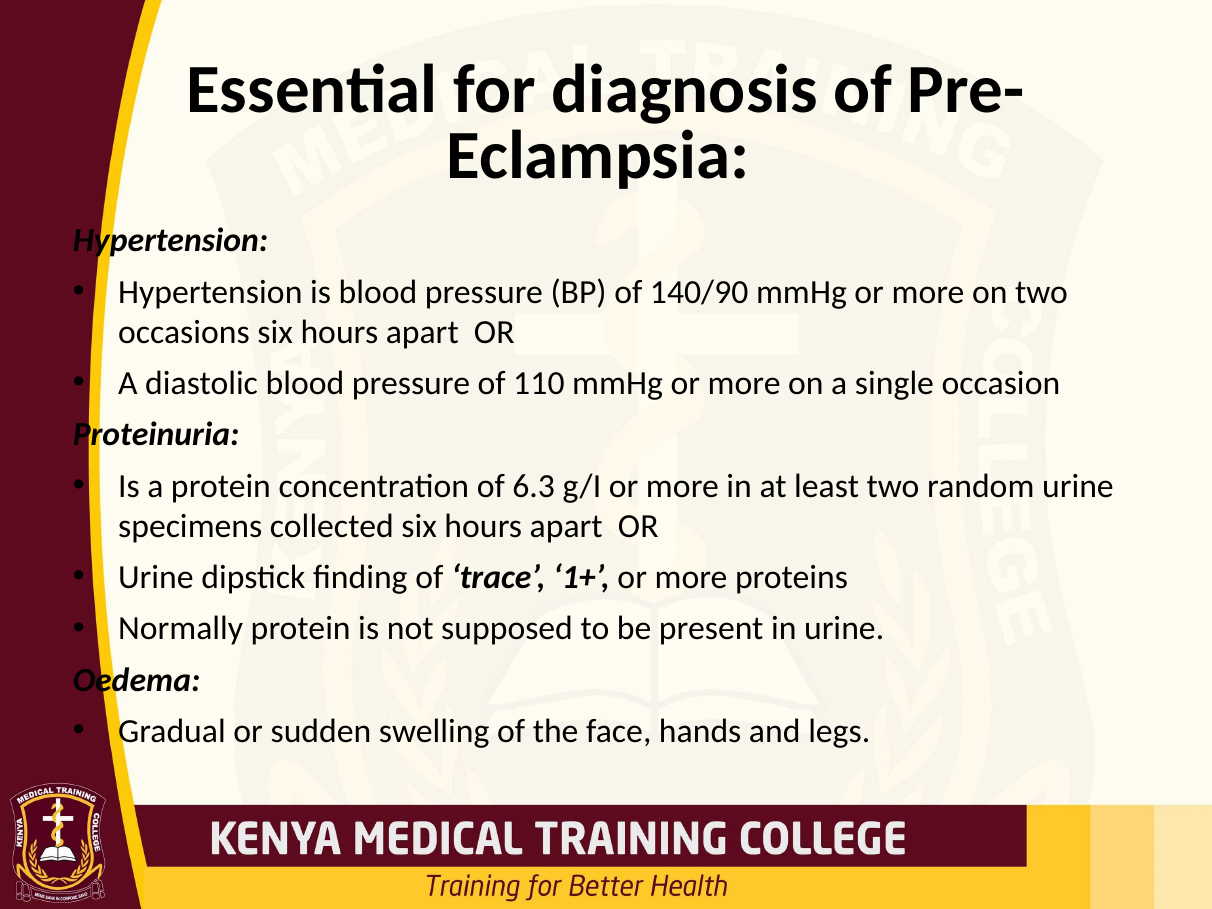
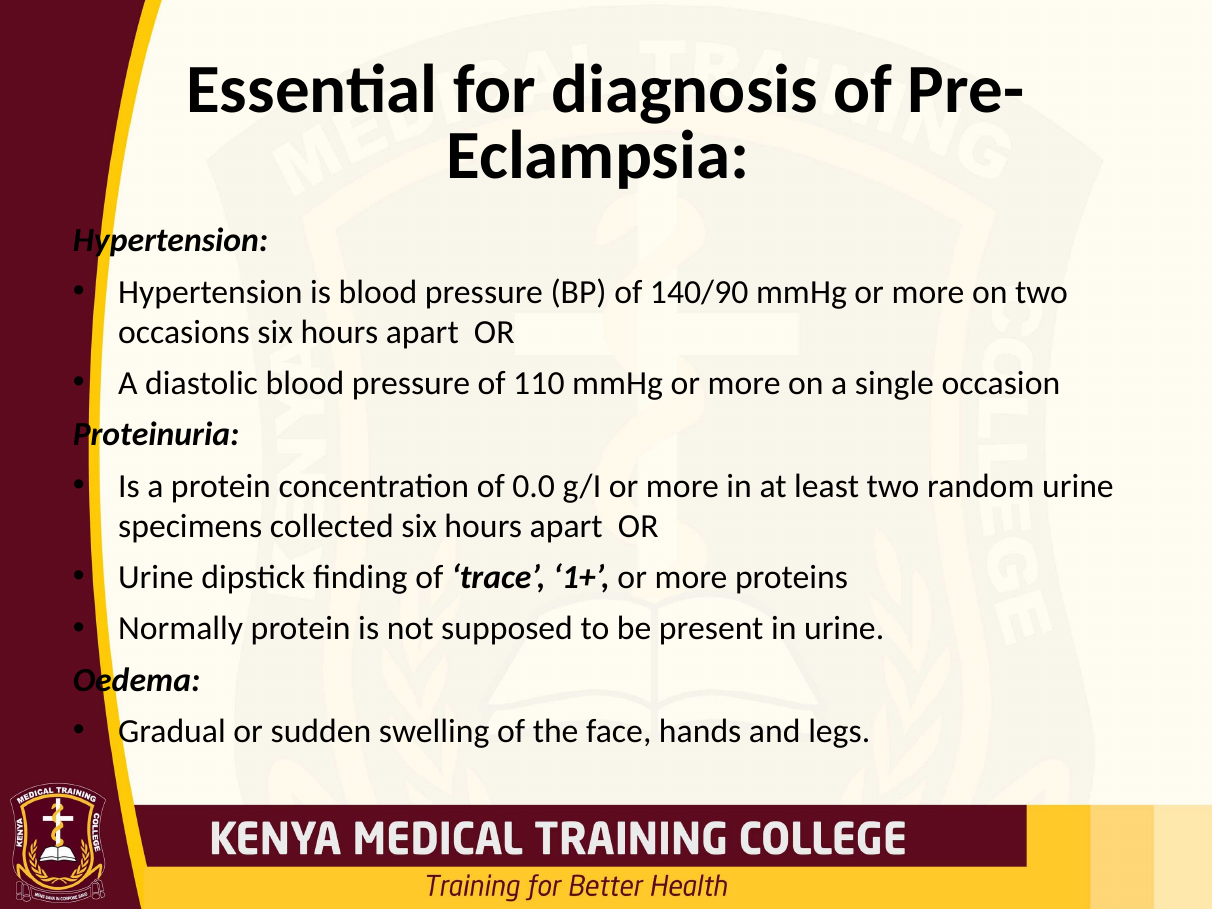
6.3: 6.3 -> 0.0
